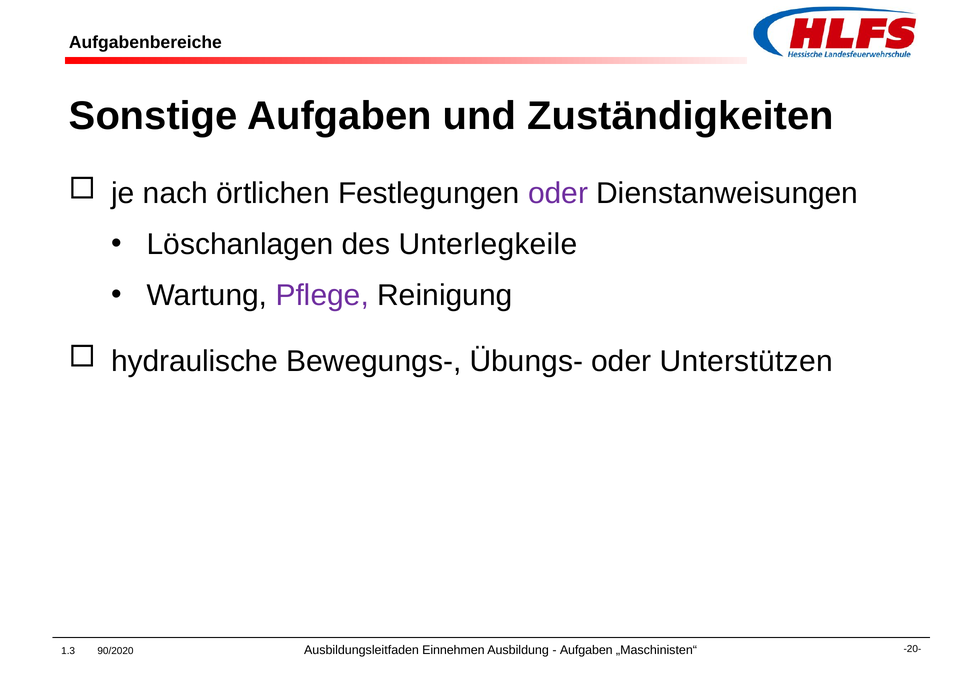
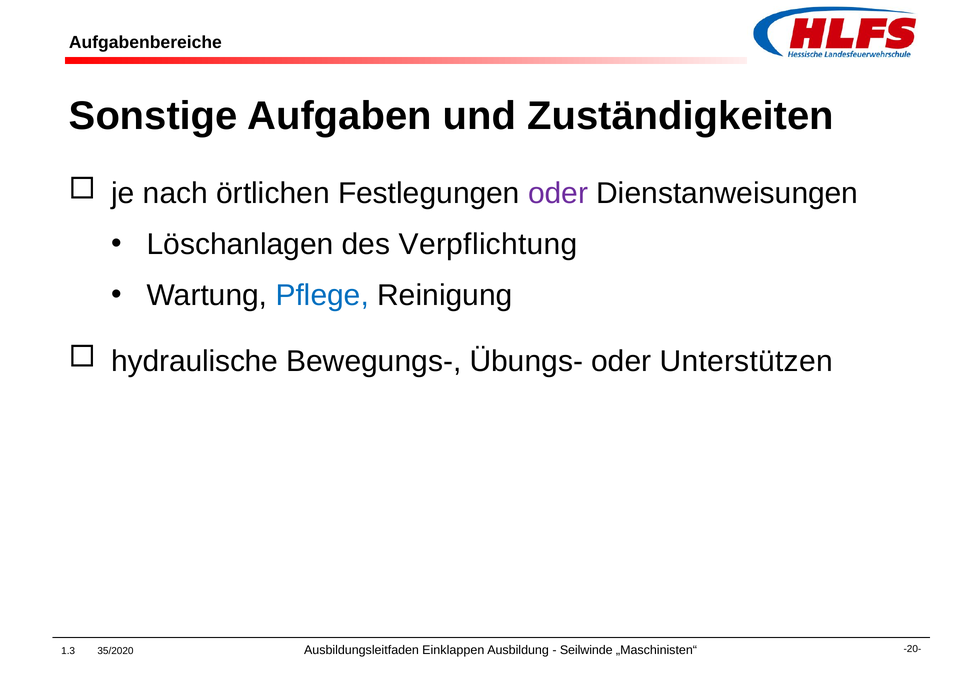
Unterlegkeile: Unterlegkeile -> Verpflichtung
Pflege colour: purple -> blue
90/2020: 90/2020 -> 35/2020
Einnehmen: Einnehmen -> Einklappen
Aufgaben at (586, 650): Aufgaben -> Seilwinde
